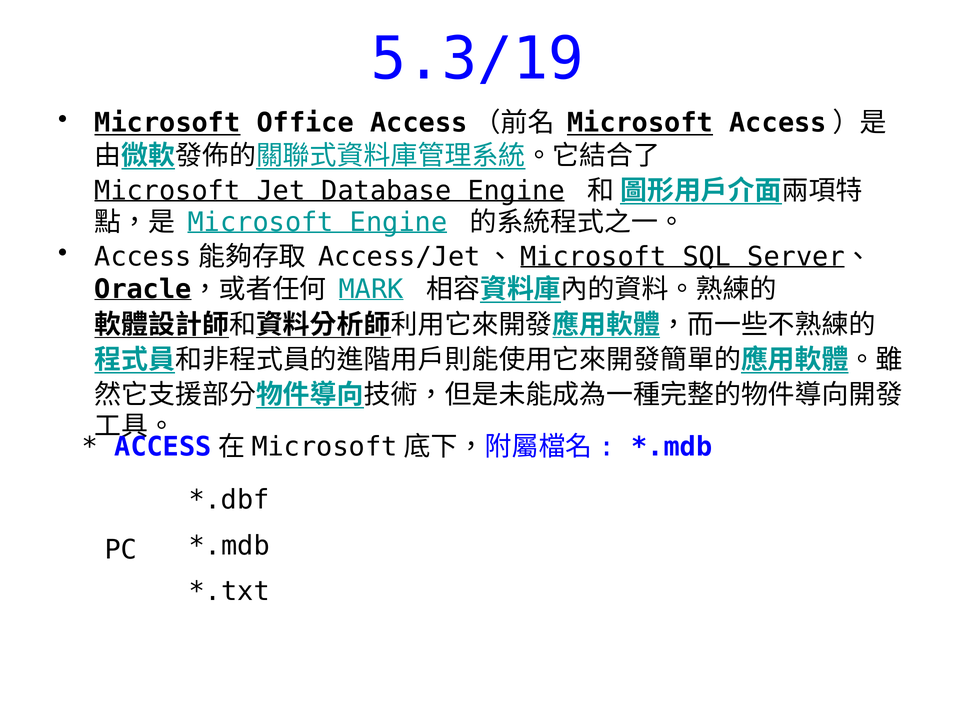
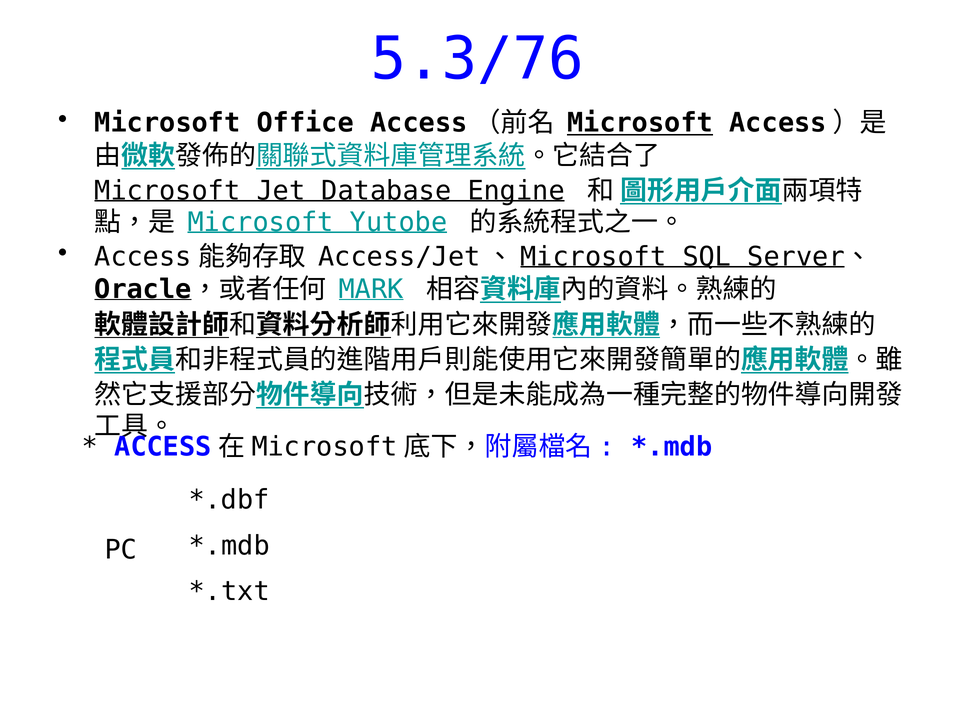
5.3/19: 5.3/19 -> 5.3/76
Microsoft at (167, 123) underline: present -> none
Microsoft Engine: Engine -> Yutobe
